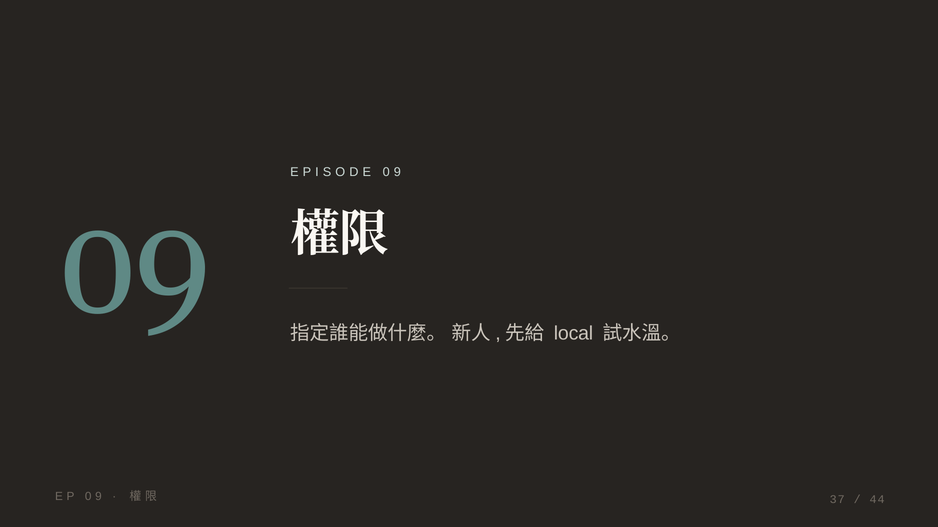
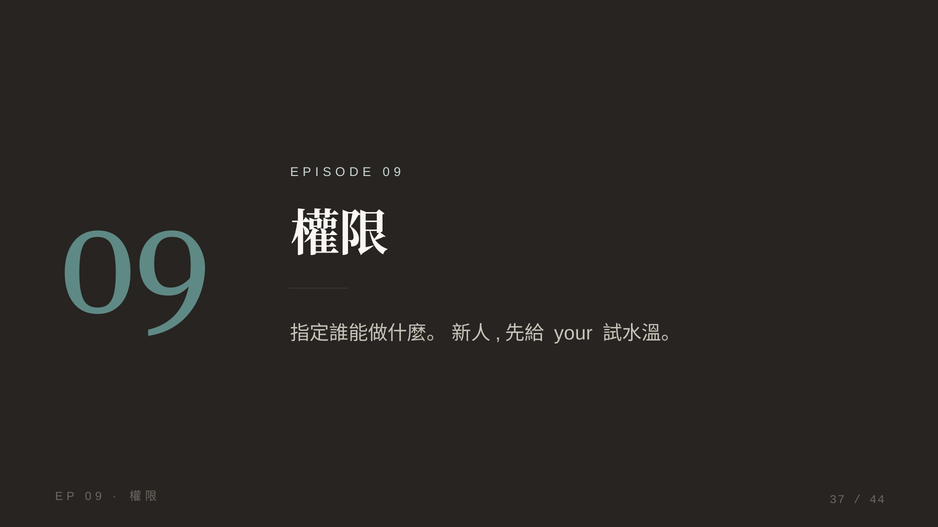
local: local -> your
